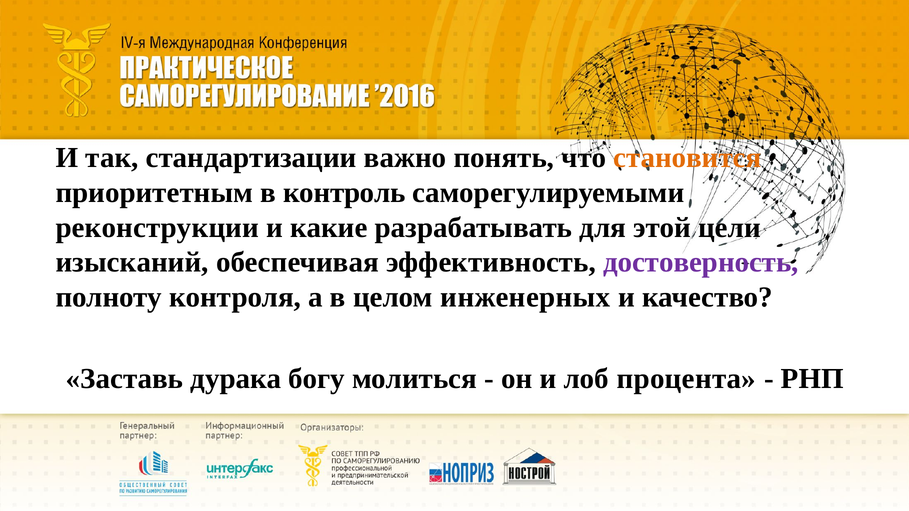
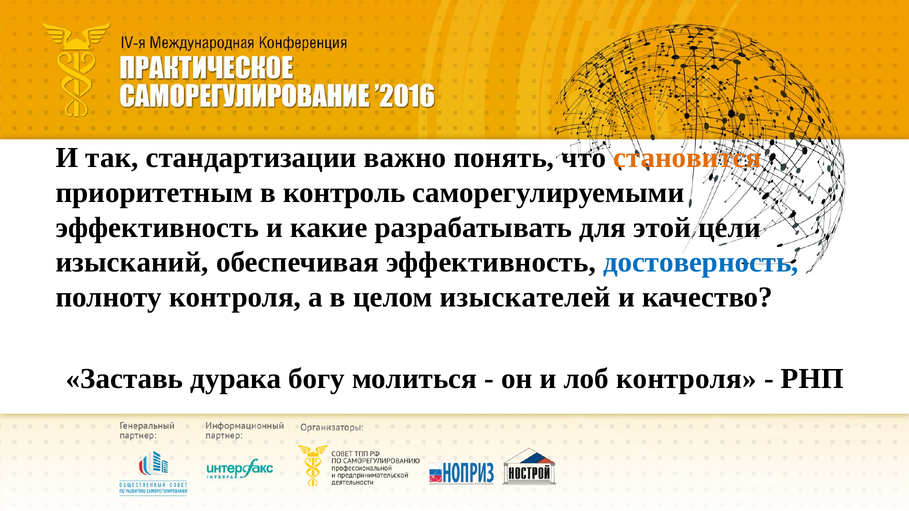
реконструкции at (157, 228): реконструкции -> эффективность
достоверность colour: purple -> blue
инженерных: инженерных -> изыскателей
лоб процента: процента -> контроля
